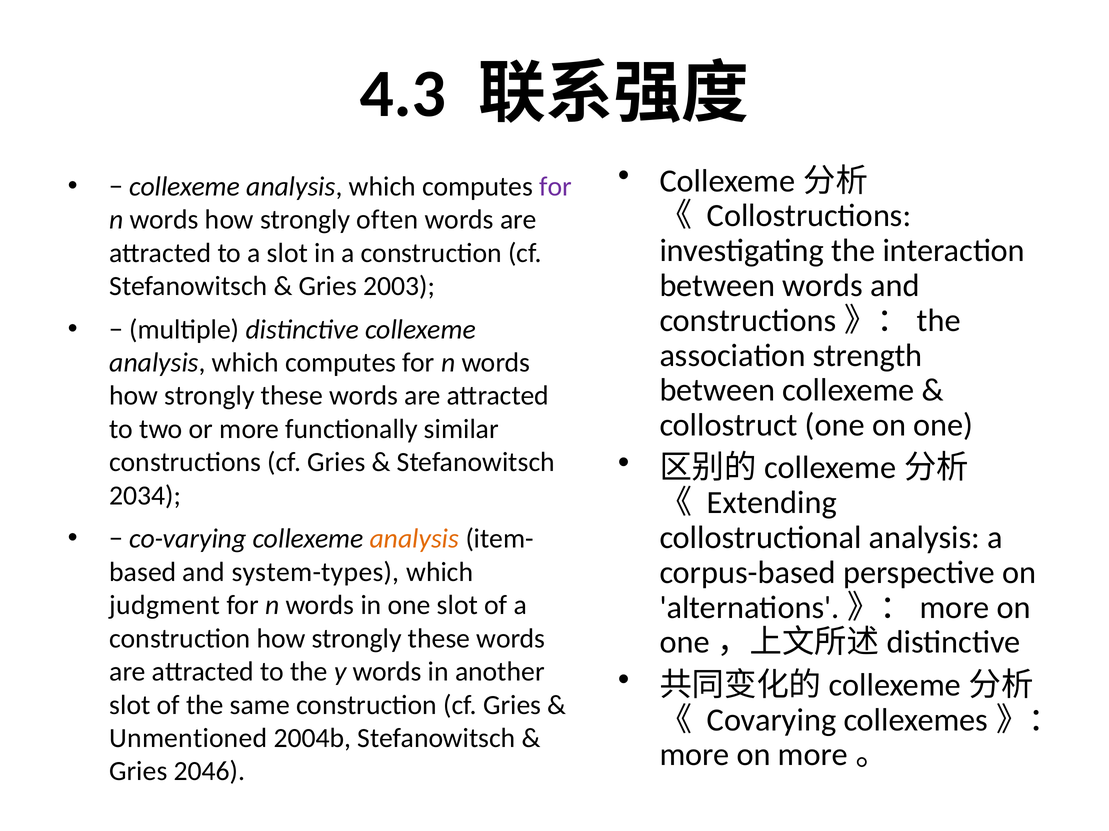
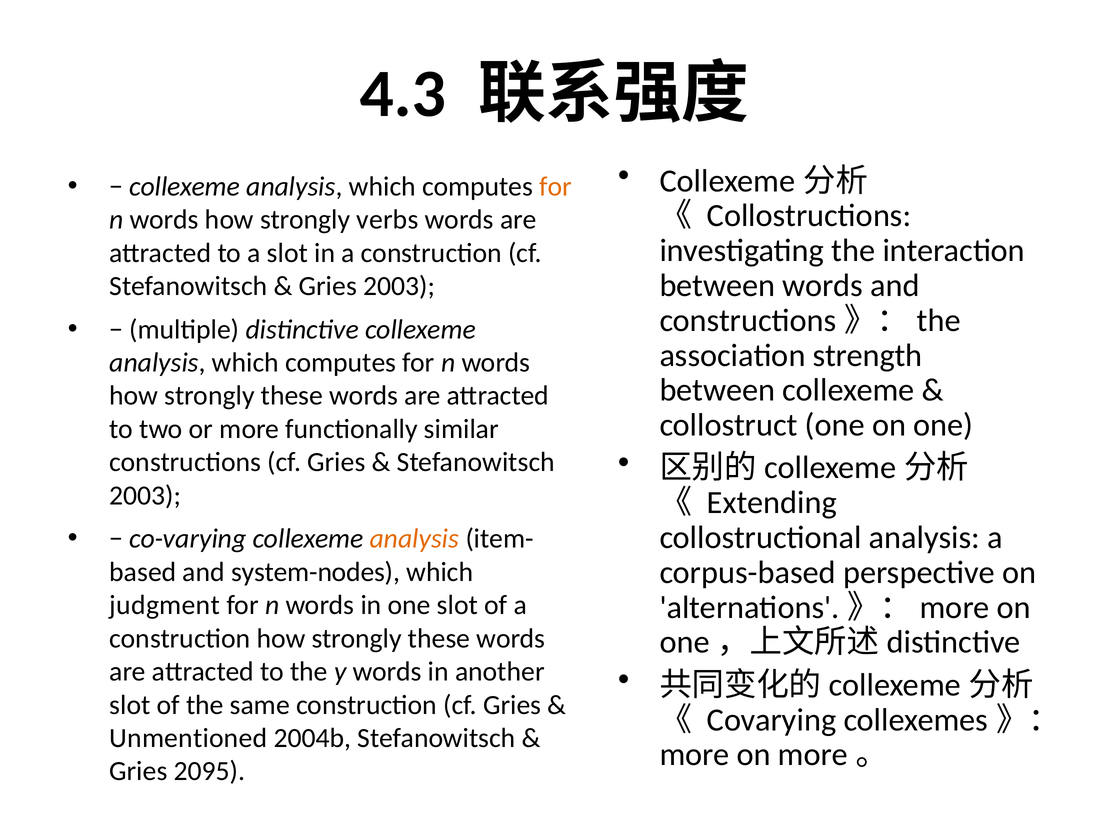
for at (556, 187) colour: purple -> orange
often: often -> verbs
2034 at (145, 496): 2034 -> 2003
system-types: system-types -> system-nodes
2046: 2046 -> 2095
